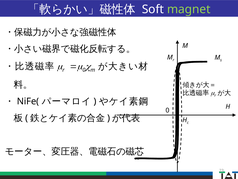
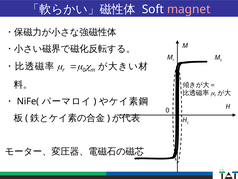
magnet colour: light green -> pink
